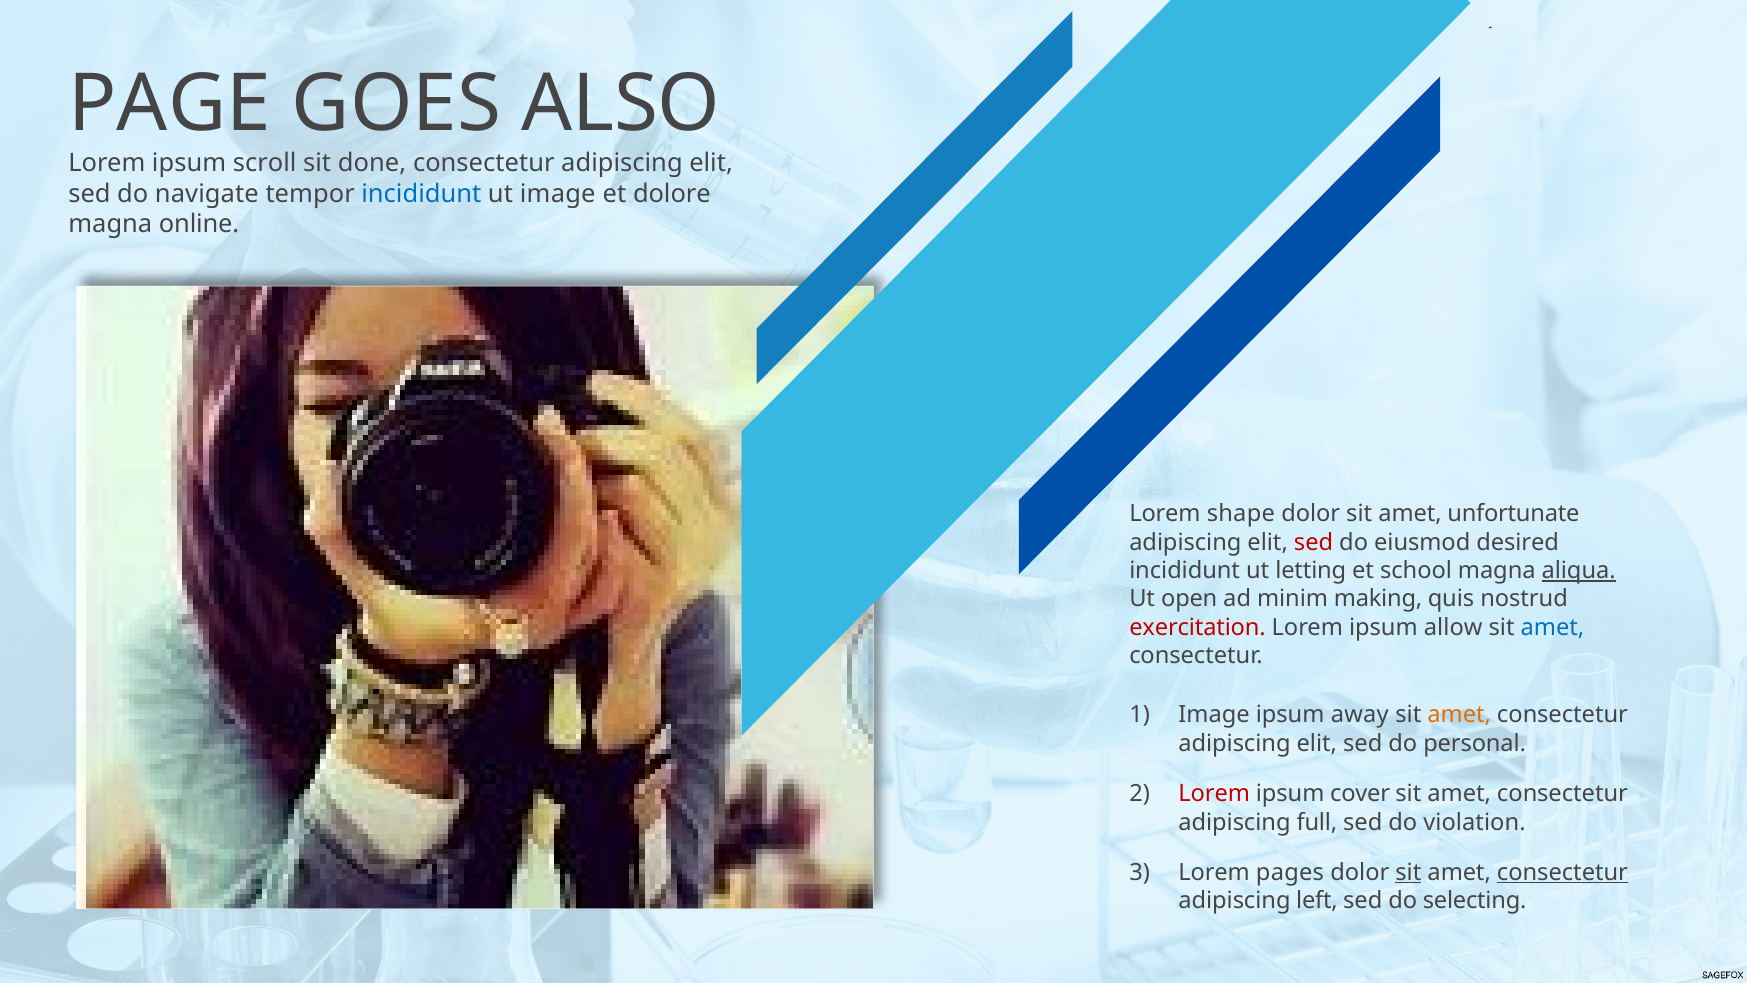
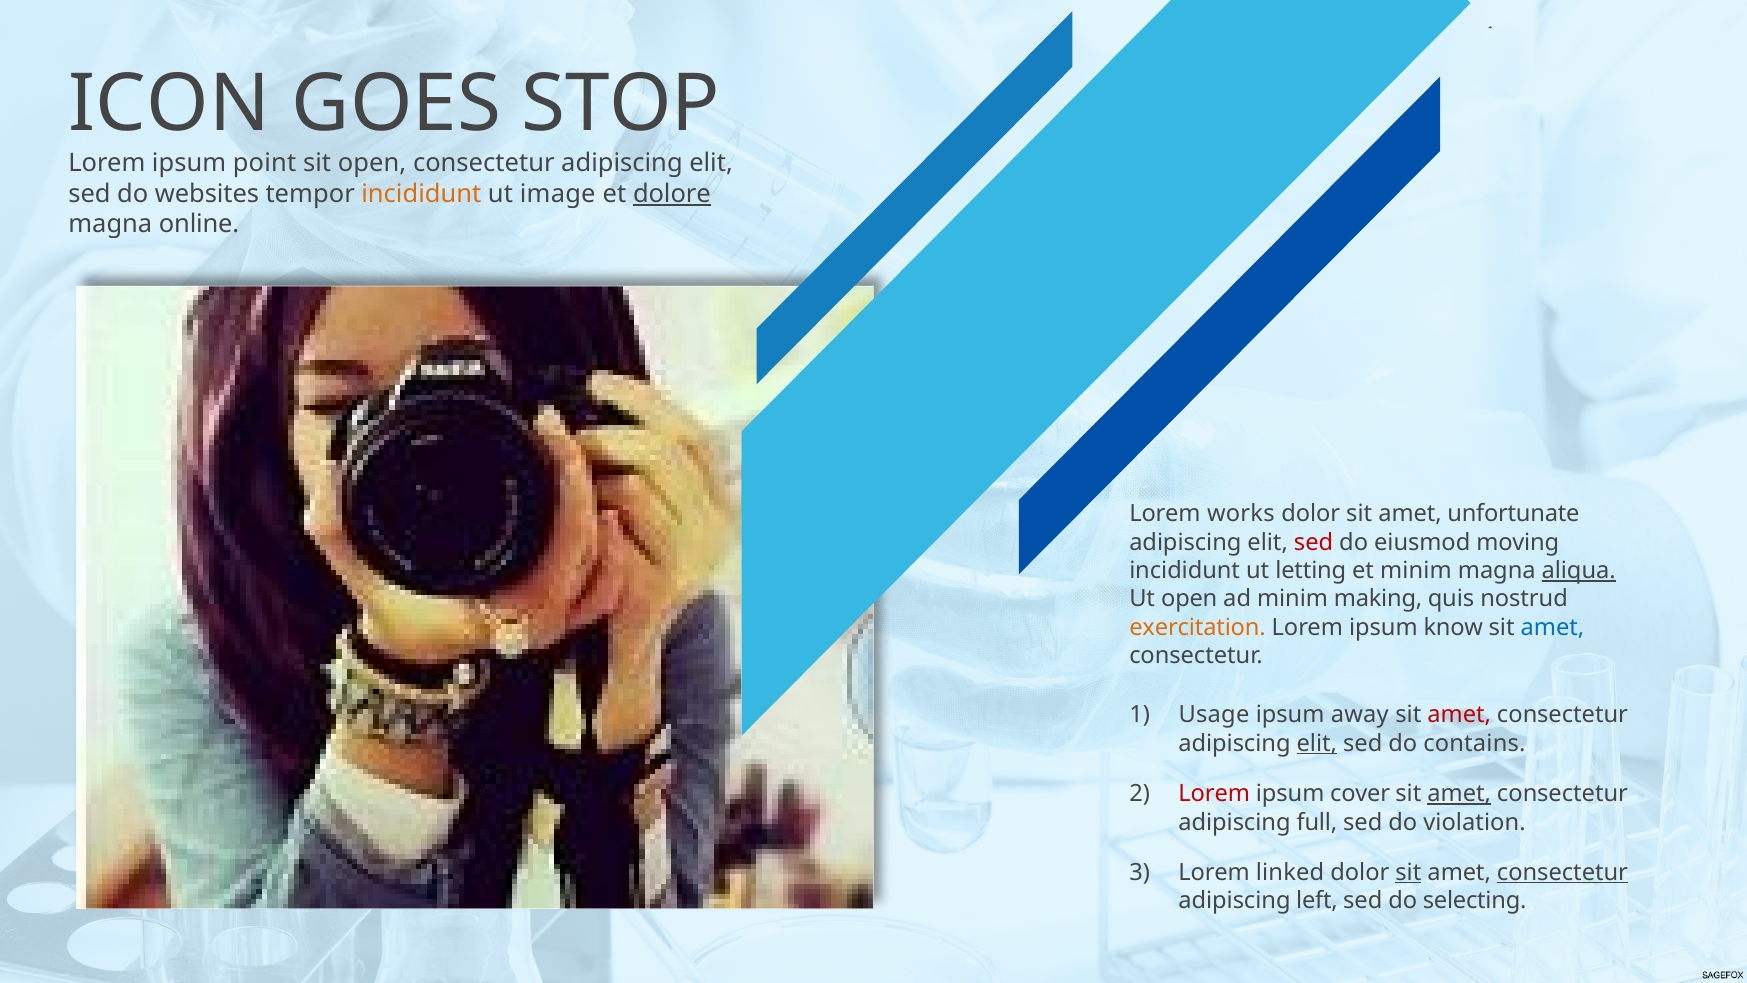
PAGE: PAGE -> ICON
ALSO: ALSO -> STOP
scroll: scroll -> point
sit done: done -> open
navigate: navigate -> websites
incididunt at (421, 194) colour: blue -> orange
dolore underline: none -> present
shape: shape -> works
desired: desired -> moving
et school: school -> minim
exercitation colour: red -> orange
allow: allow -> know
Image at (1214, 715): Image -> Usage
amet at (1459, 715) colour: orange -> red
elit at (1317, 743) underline: none -> present
personal: personal -> contains
amet at (1459, 793) underline: none -> present
pages: pages -> linked
